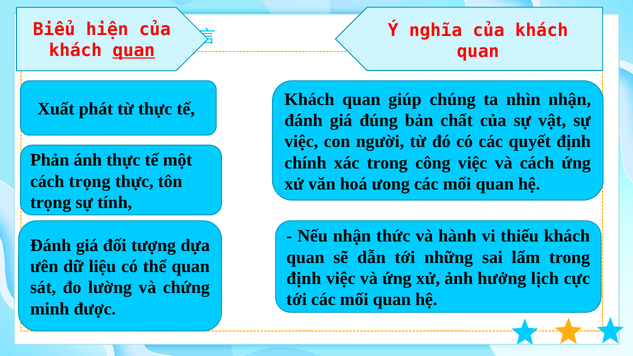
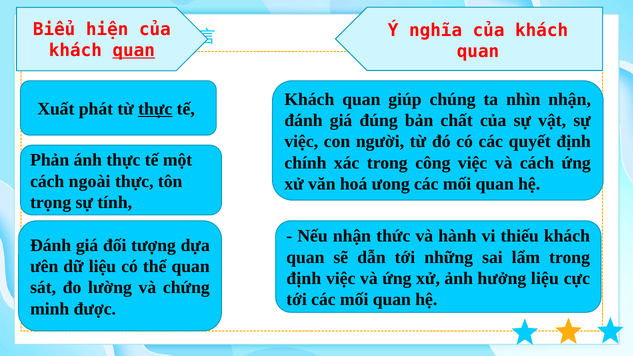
thực at (155, 109) underline: none -> present
cách trọng: trọng -> ngoài
hưởng lịch: lịch -> liệu
